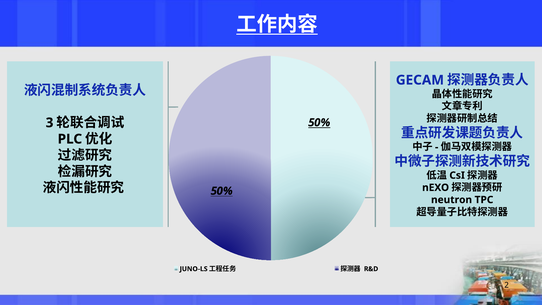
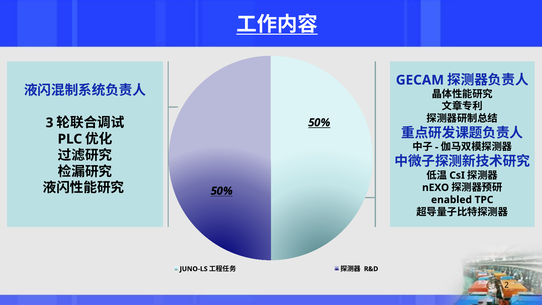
neutron: neutron -> enabled
